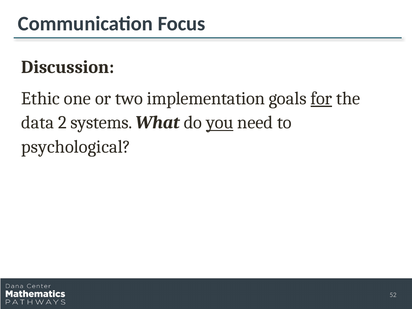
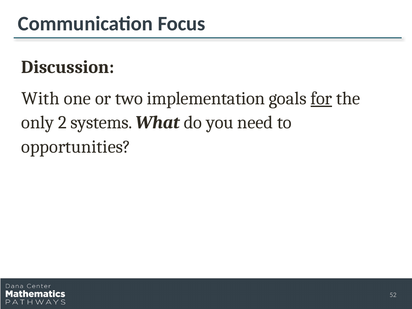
Ethic: Ethic -> With
data: data -> only
you underline: present -> none
psychological: psychological -> opportunities
